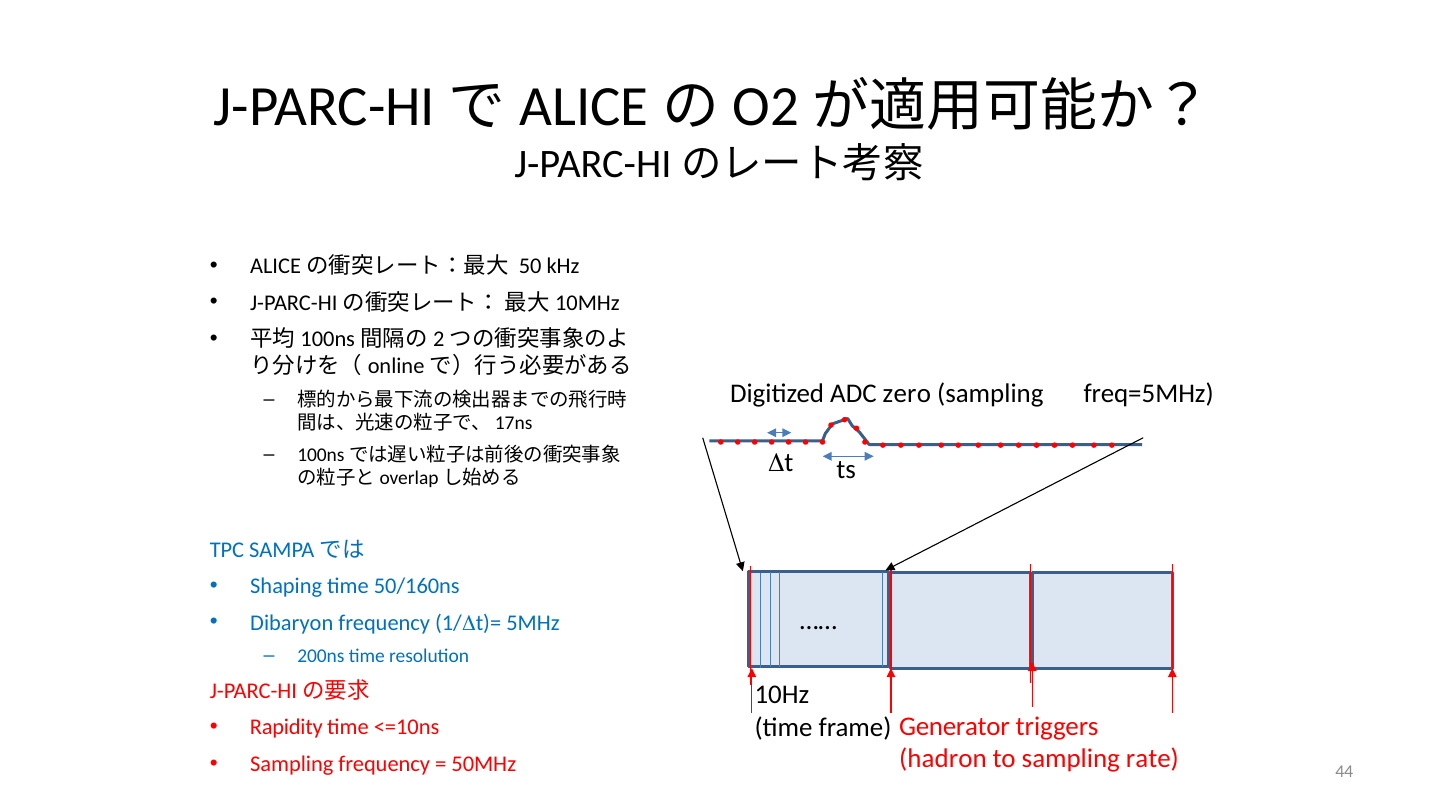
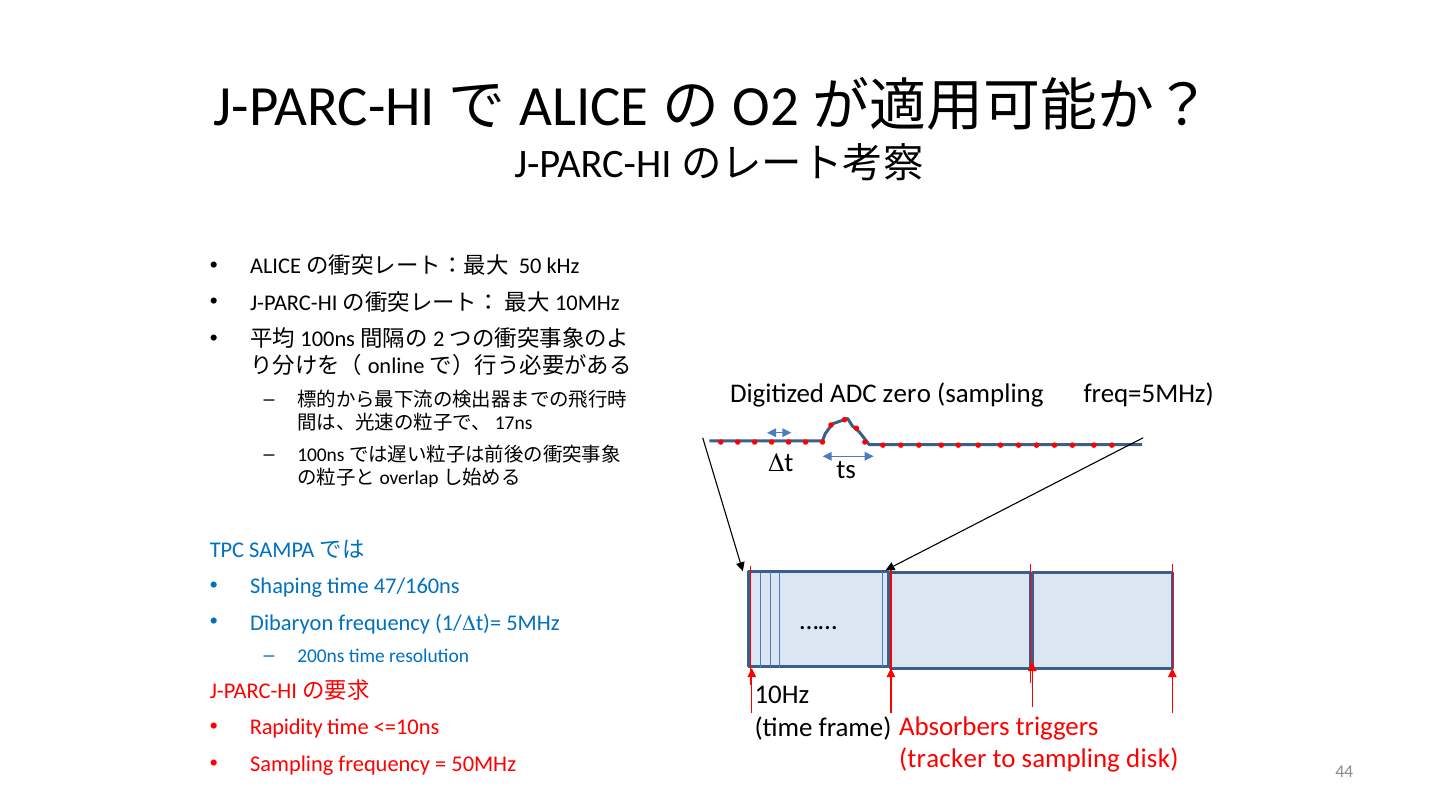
50/160ns: 50/160ns -> 47/160ns
Generator: Generator -> Absorbers
hadron: hadron -> tracker
rate: rate -> disk
